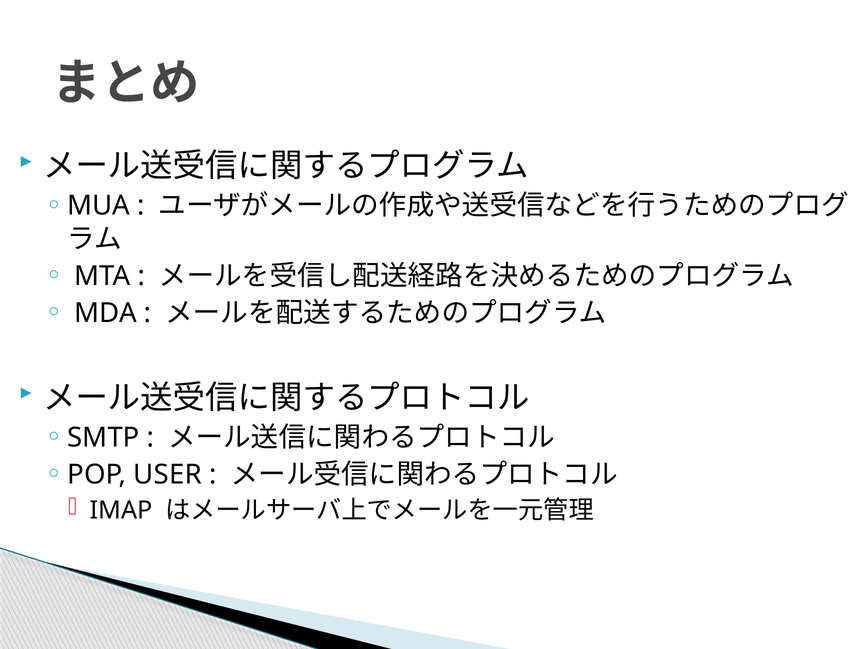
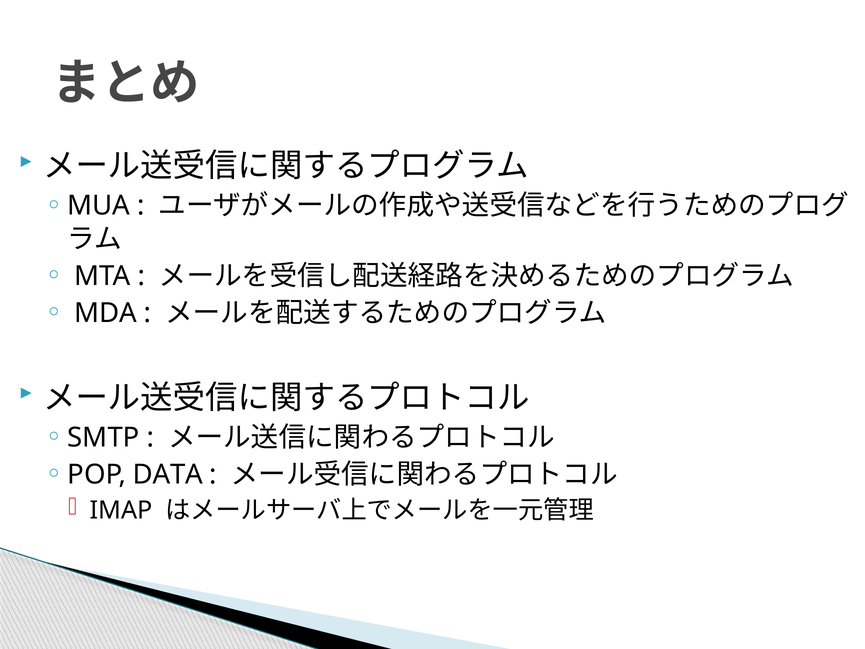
USER: USER -> DATA
